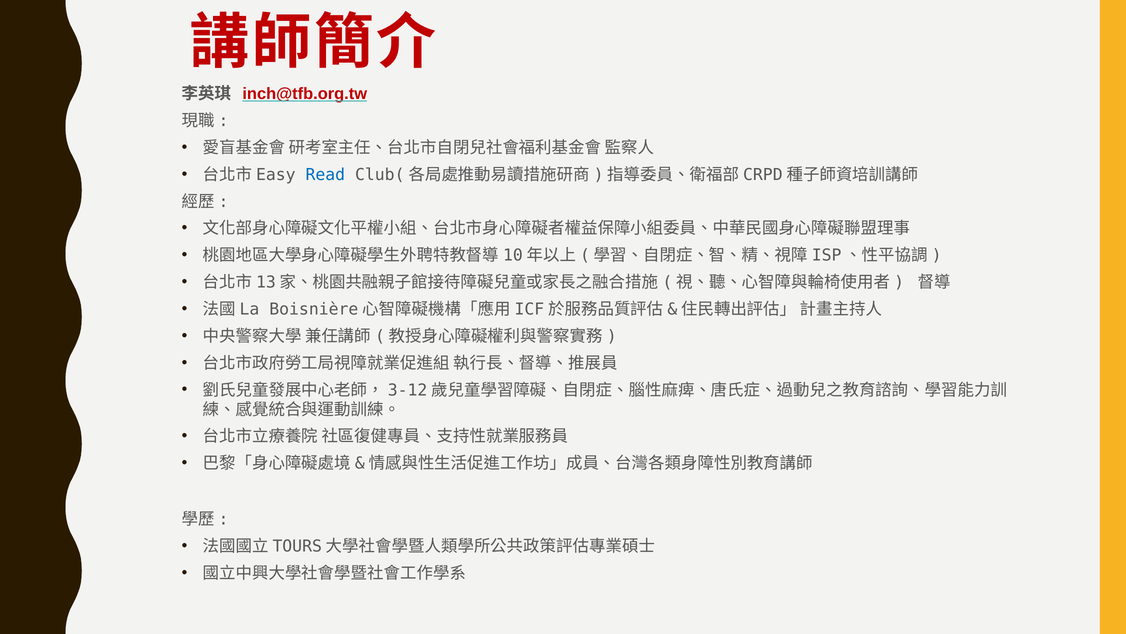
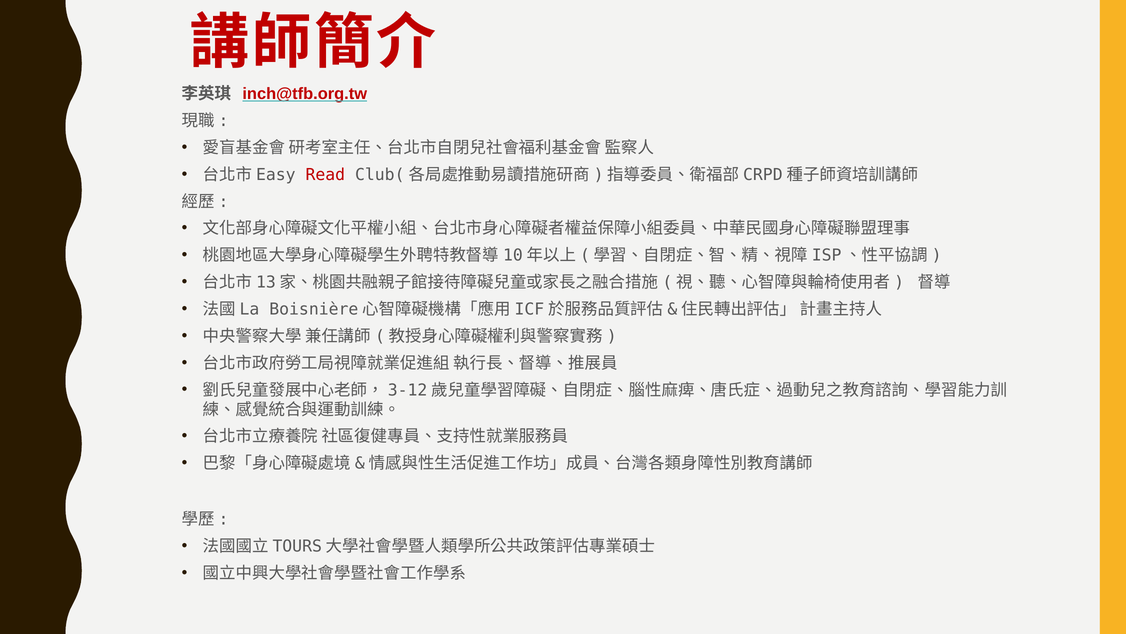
Read colour: blue -> red
